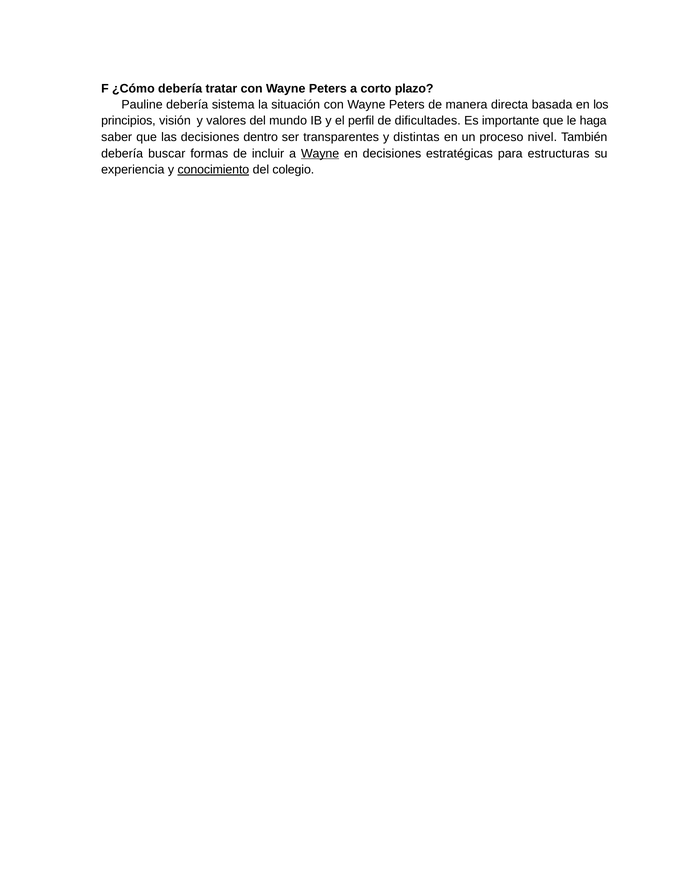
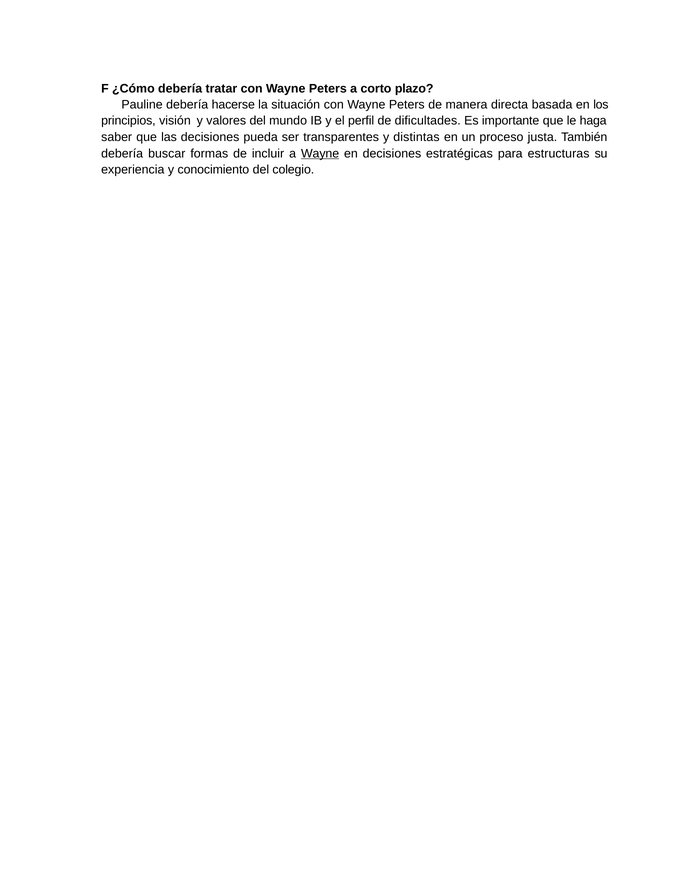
sistema: sistema -> hacerse
dentro: dentro -> pueda
nivel: nivel -> justa
conocimiento underline: present -> none
